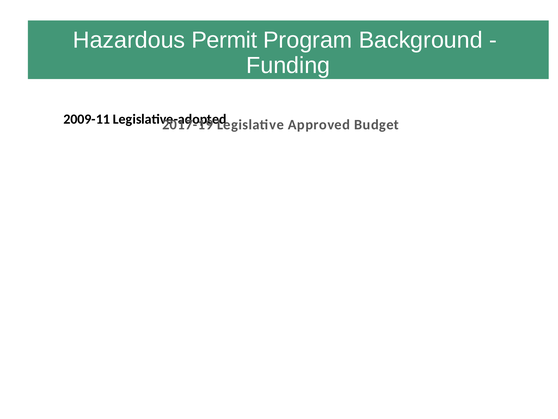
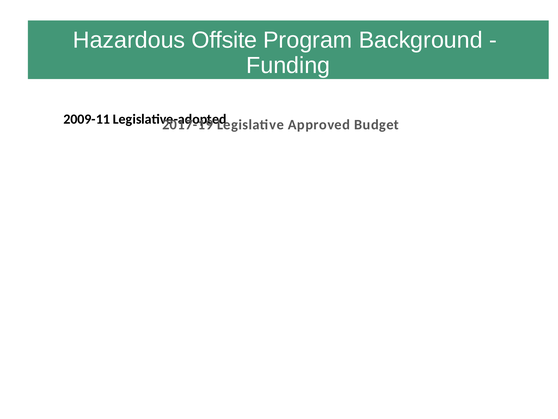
Permit: Permit -> Offsite
